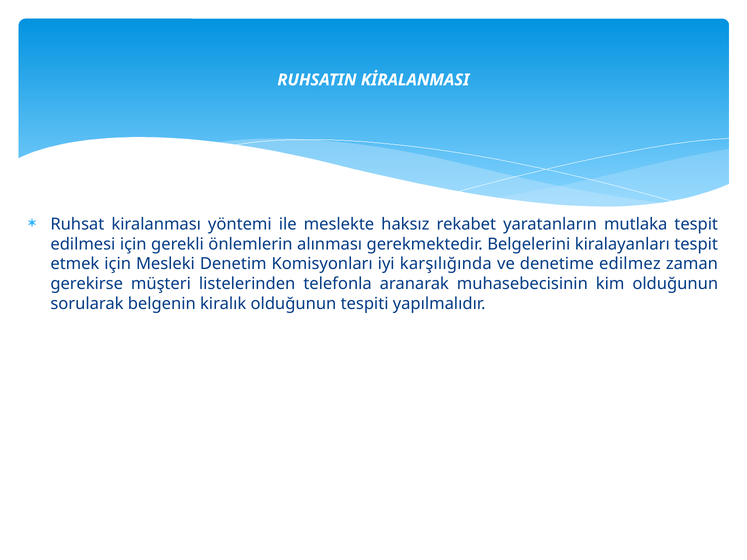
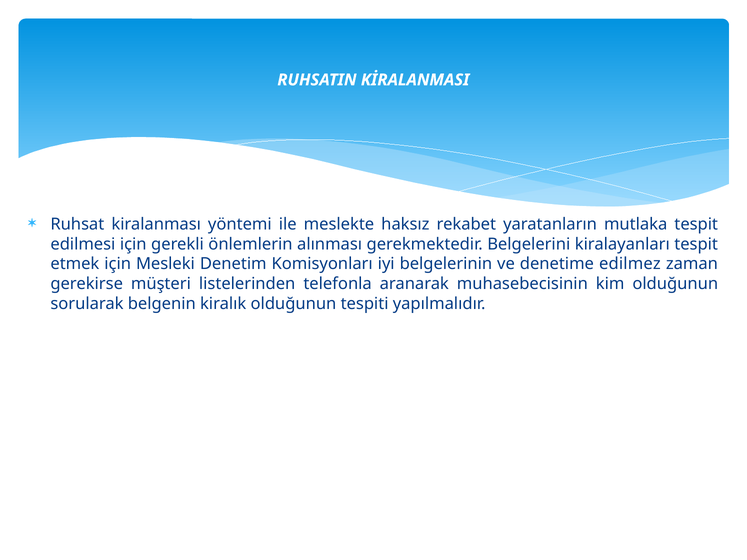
karşılığında: karşılığında -> belgelerinin
